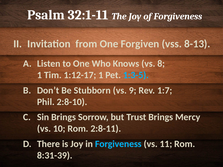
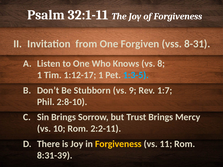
8-13: 8-13 -> 8-31
2:8-11: 2:8-11 -> 2:2-11
Forgiveness at (118, 144) colour: light blue -> yellow
